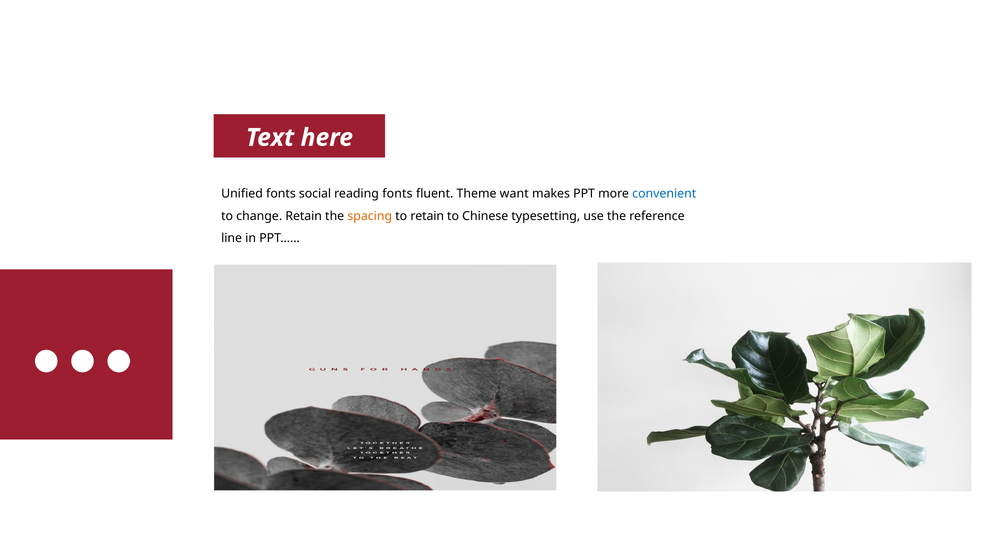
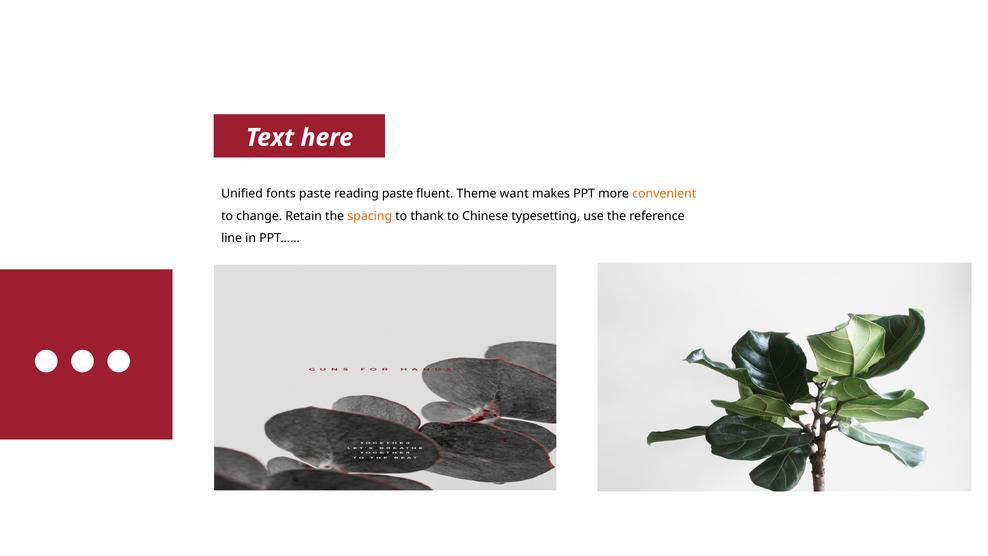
fonts social: social -> paste
reading fonts: fonts -> paste
convenient colour: blue -> orange
to retain: retain -> thank
